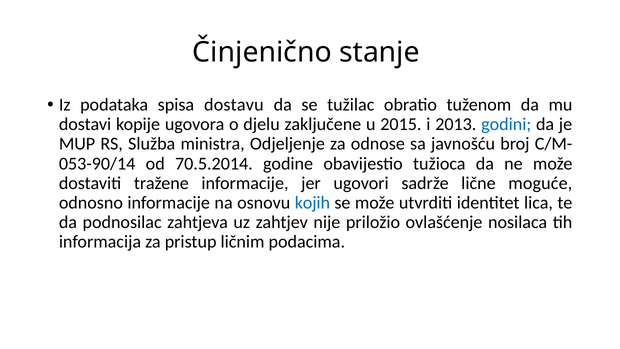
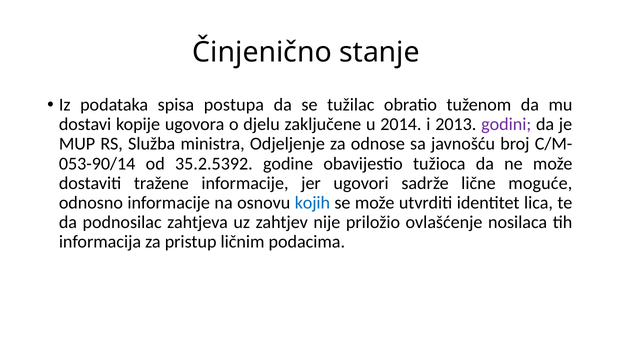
dostavu: dostavu -> postupa
2015: 2015 -> 2014
godini colour: blue -> purple
70.5.2014: 70.5.2014 -> 35.2.5392
